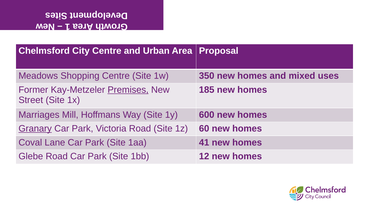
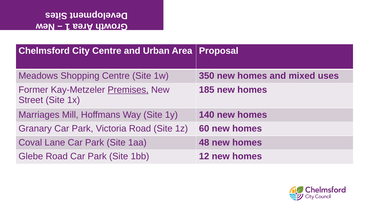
600: 600 -> 140
Granary underline: present -> none
41: 41 -> 48
